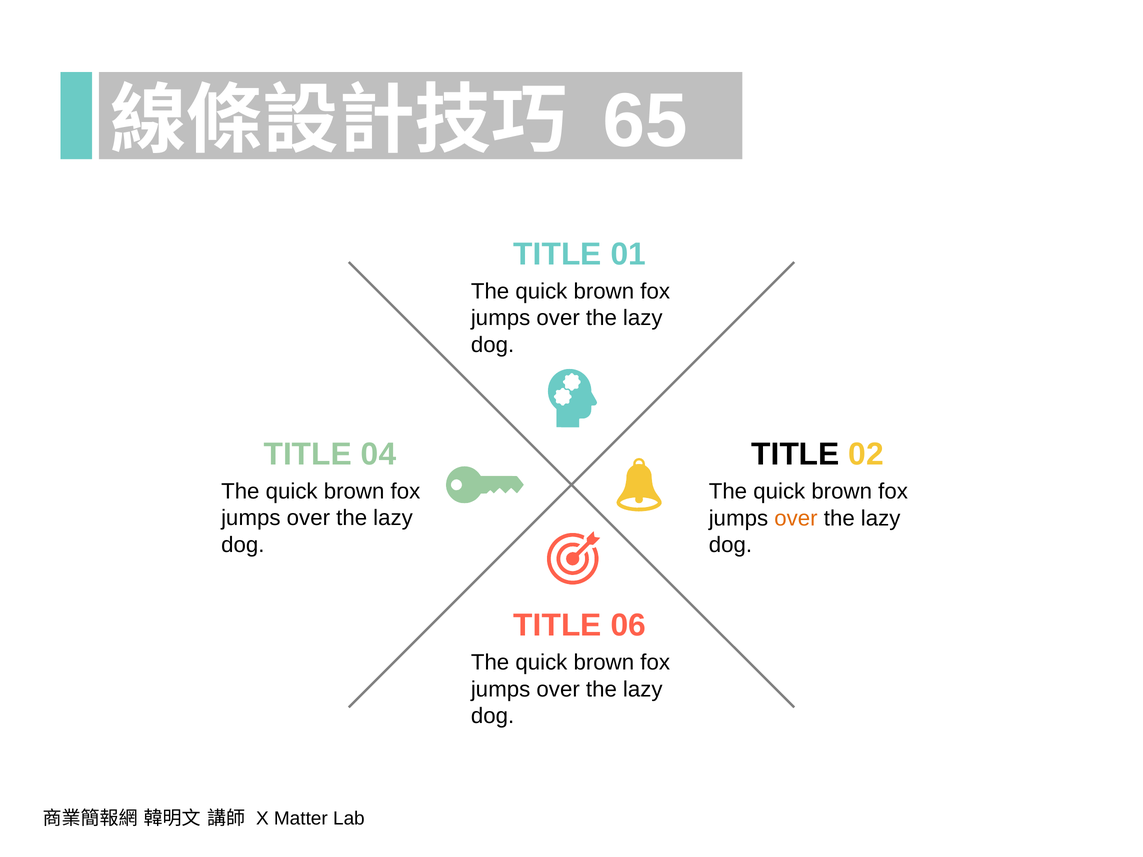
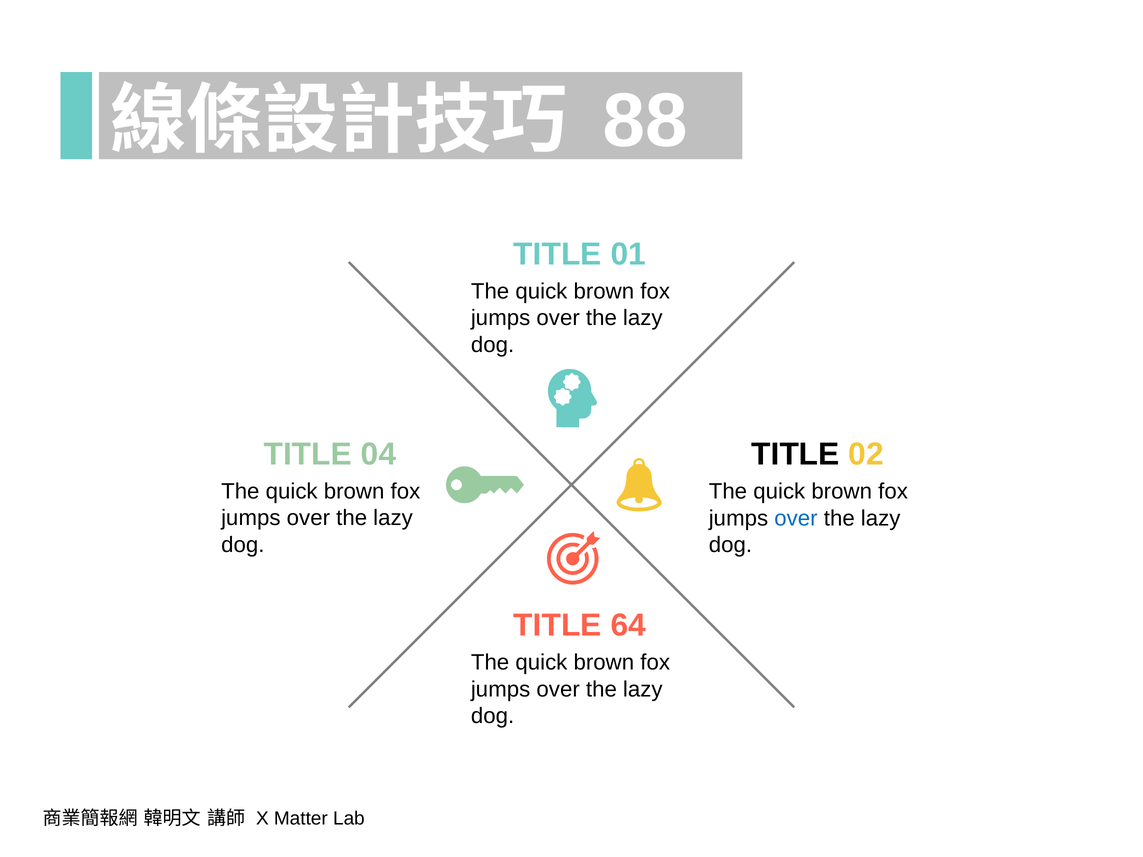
65: 65 -> 88
over at (796, 518) colour: orange -> blue
06: 06 -> 64
